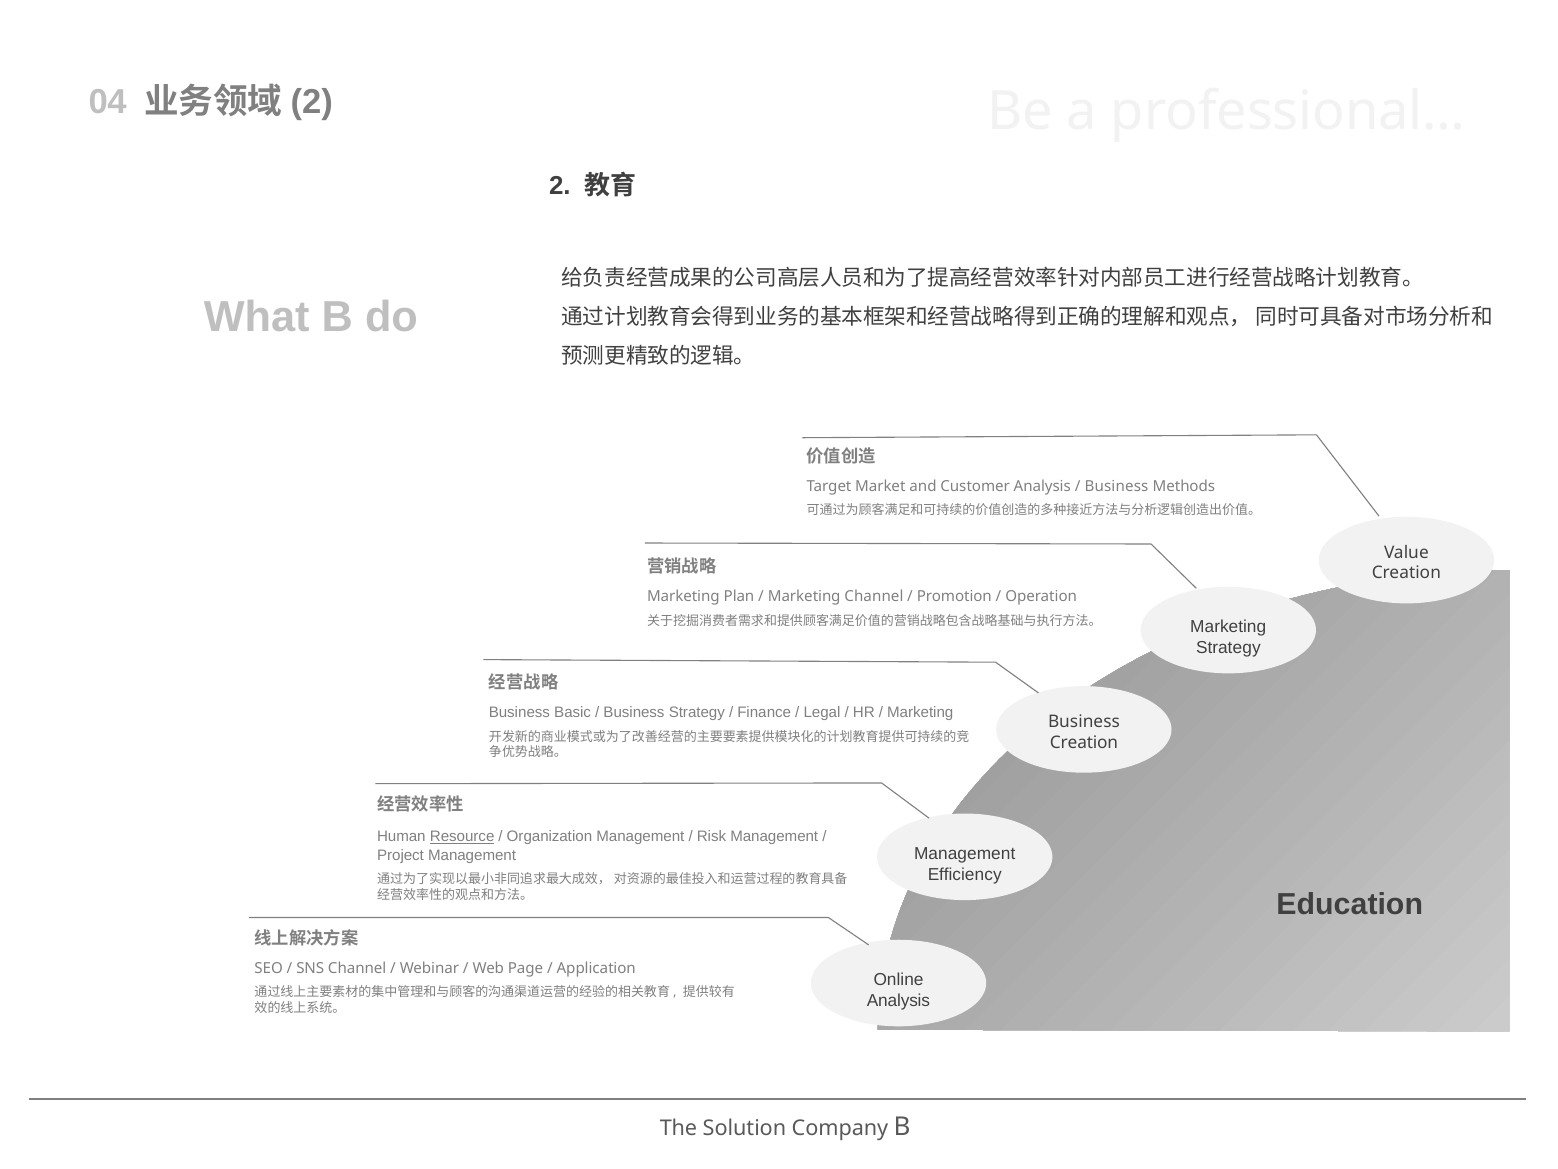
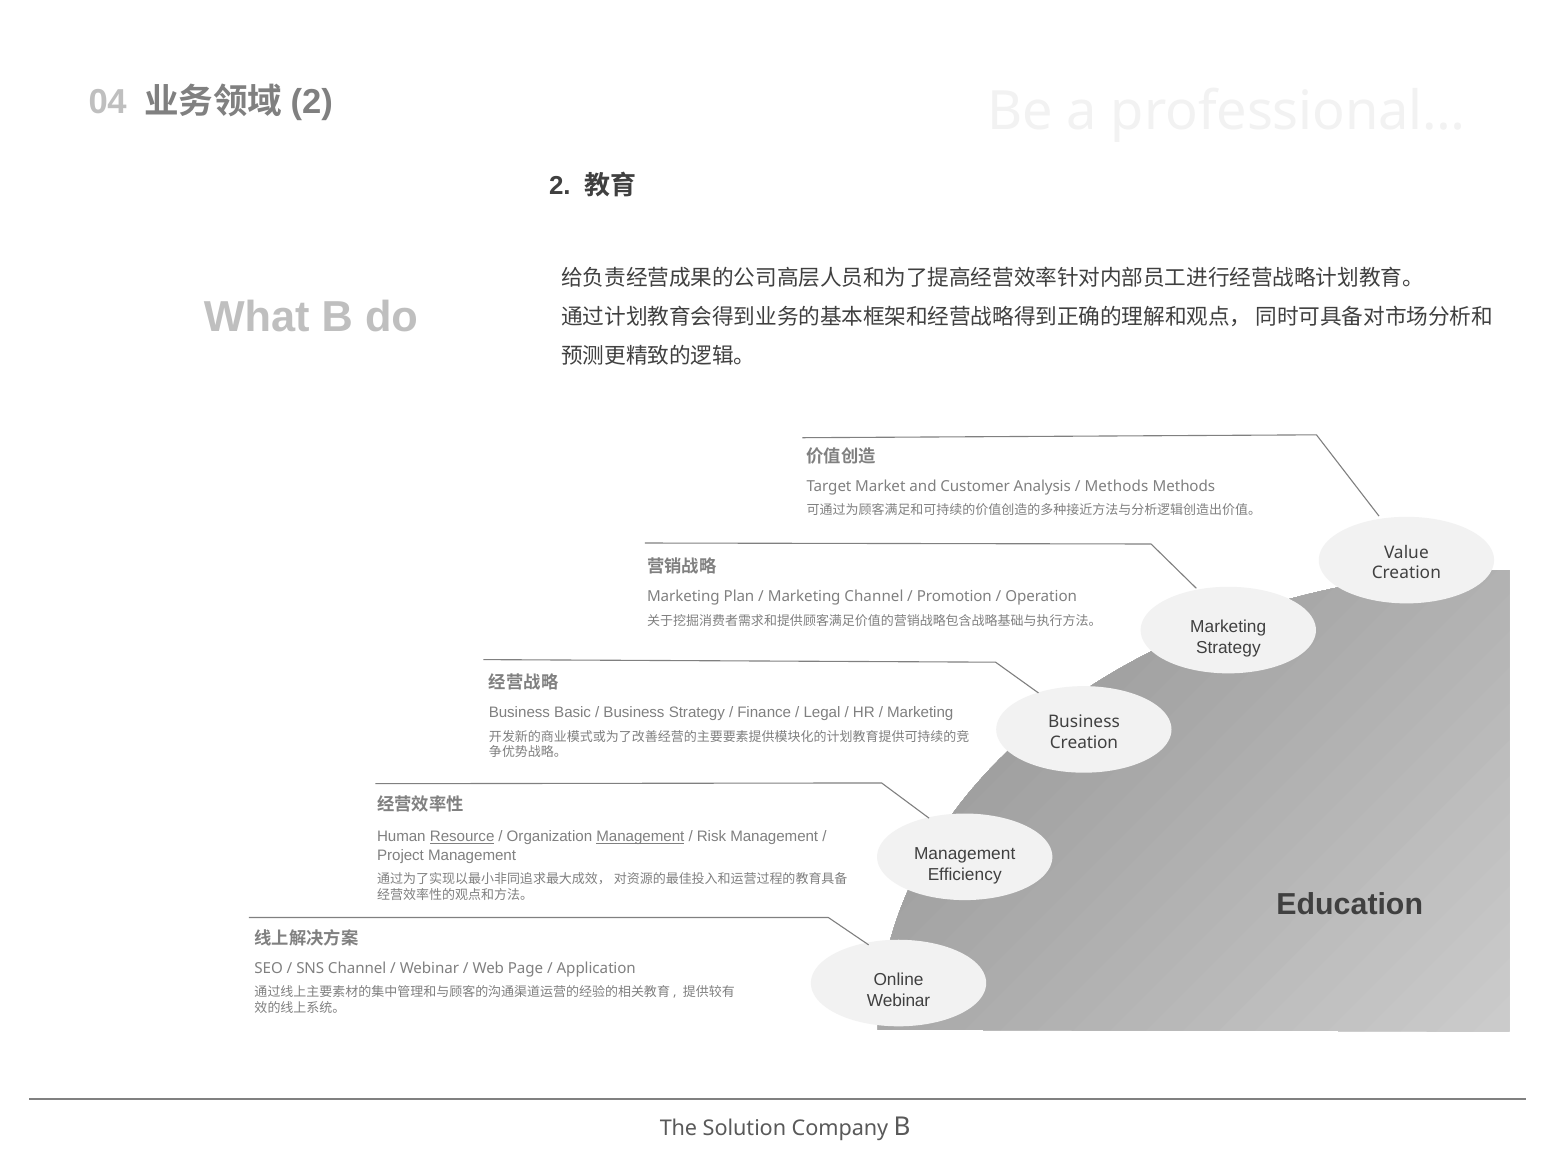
Business at (1116, 486): Business -> Methods
Management at (640, 837) underline: none -> present
Analysis at (898, 1000): Analysis -> Webinar
